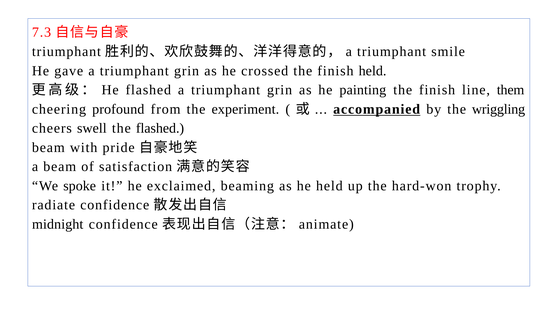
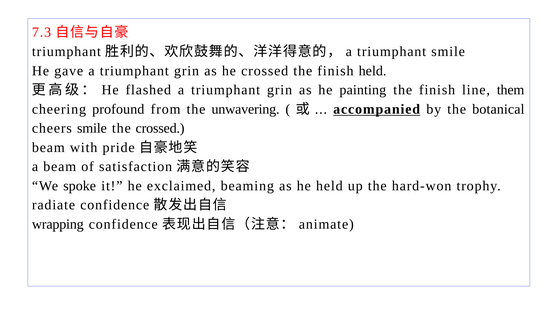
experiment: experiment -> unwavering
wriggling: wriggling -> botanical
cheers swell: swell -> smile
the flashed: flashed -> crossed
midnight: midnight -> wrapping
